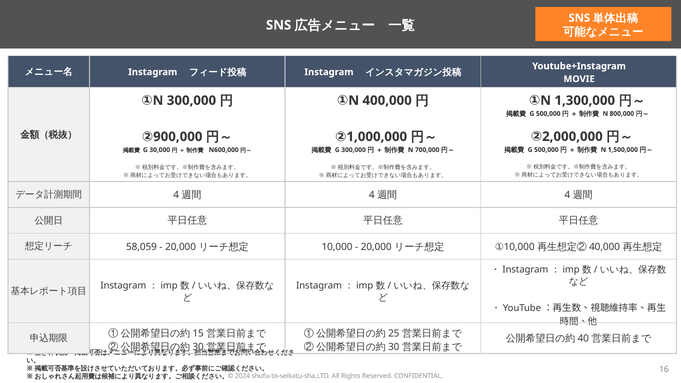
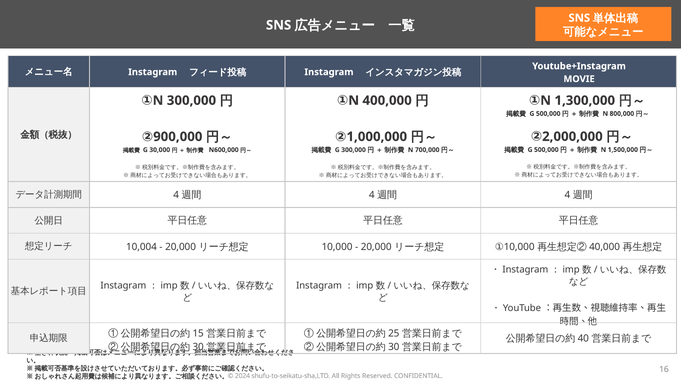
58,059: 58,059 -> 10,004
